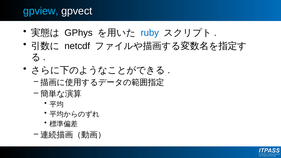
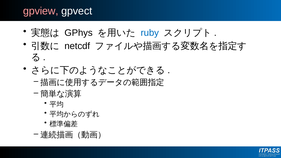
gpview colour: light blue -> pink
